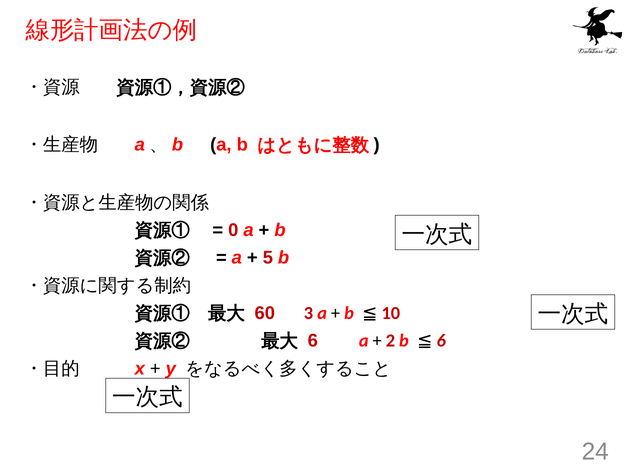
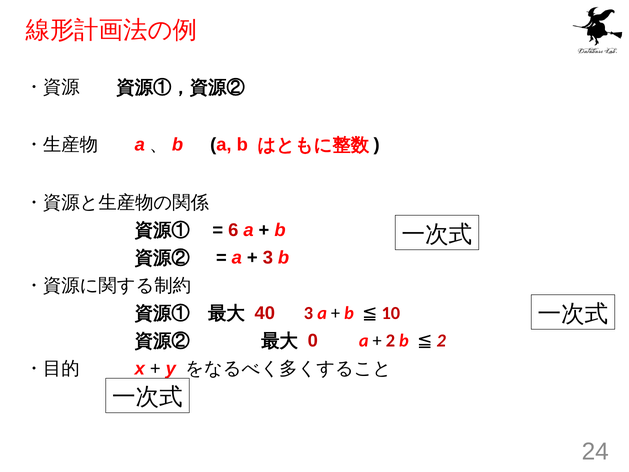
0: 0 -> 6
5 at (268, 258): 5 -> 3
60: 60 -> 40
6 at (313, 341): 6 -> 0
6 at (441, 341): 6 -> 2
